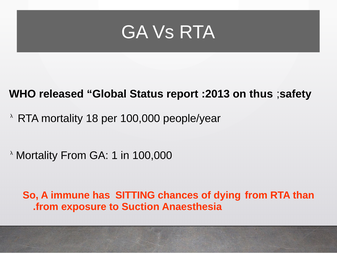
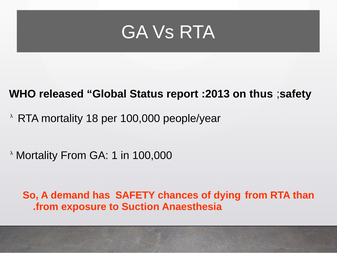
immune: immune -> demand
has SITTING: SITTING -> SAFETY
